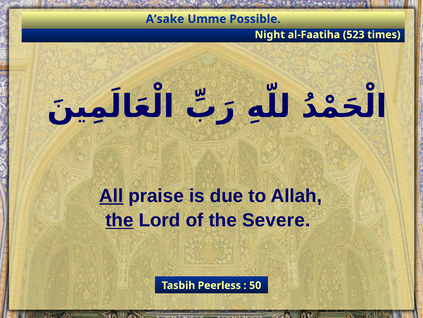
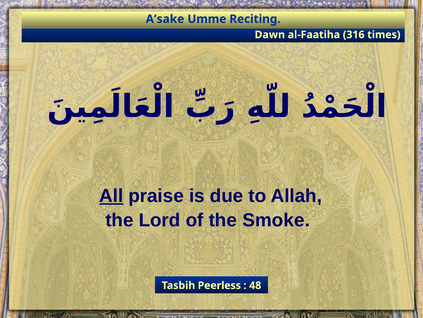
Possible: Possible -> Reciting
Night: Night -> Dawn
523: 523 -> 316
the at (119, 220) underline: present -> none
Severe: Severe -> Smoke
50: 50 -> 48
